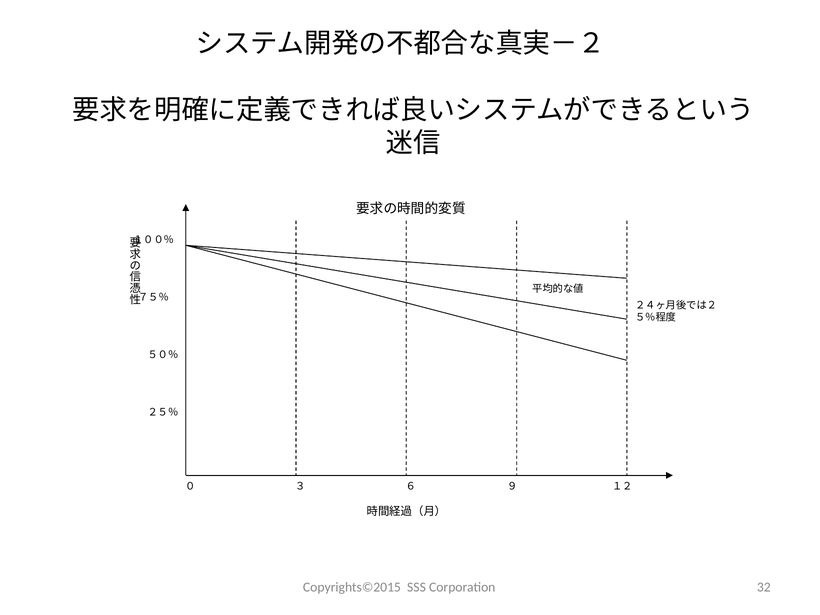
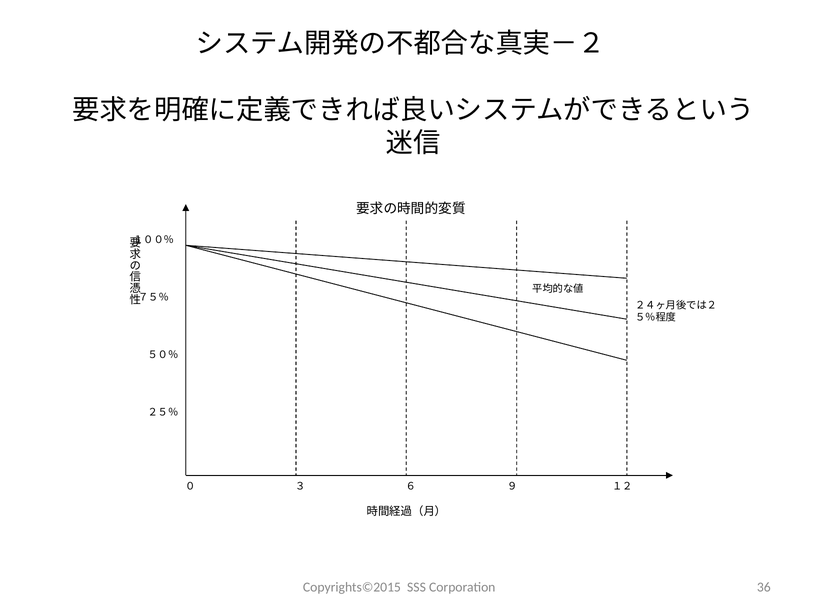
32: 32 -> 36
